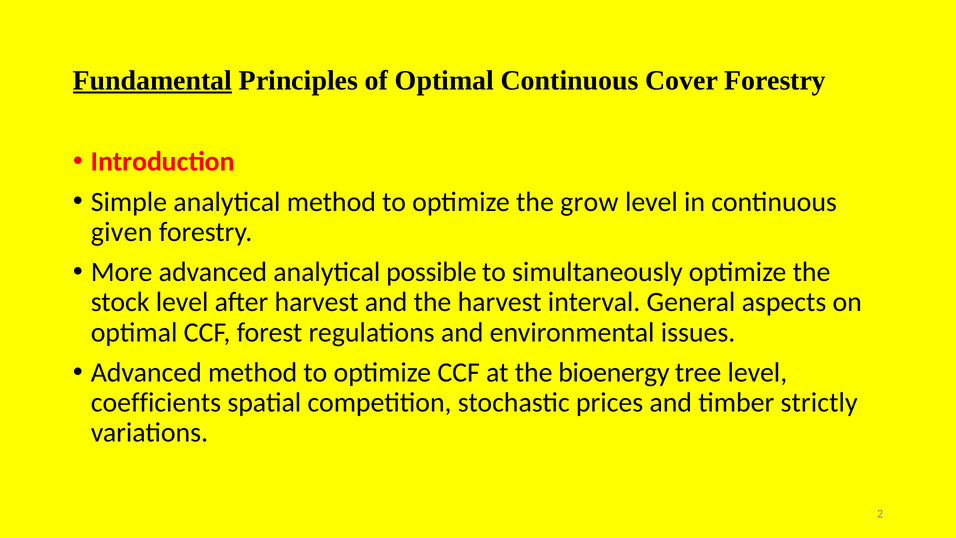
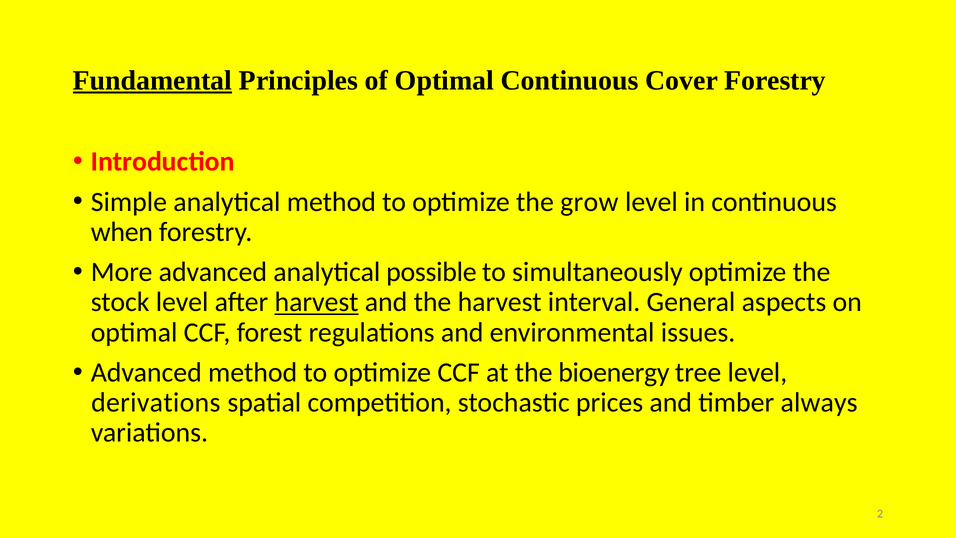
given: given -> when
harvest at (317, 302) underline: none -> present
coefficients: coefficients -> derivations
strictly: strictly -> always
